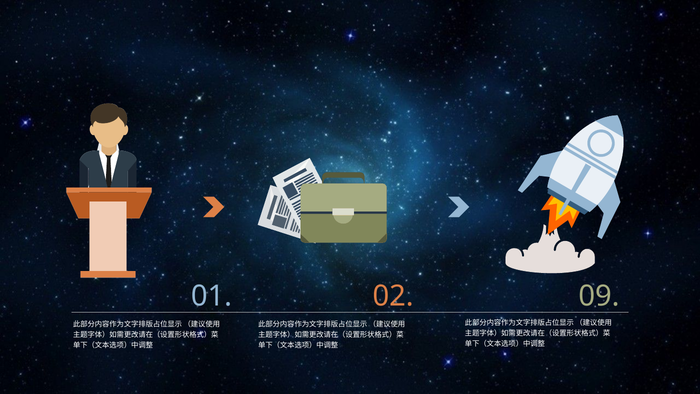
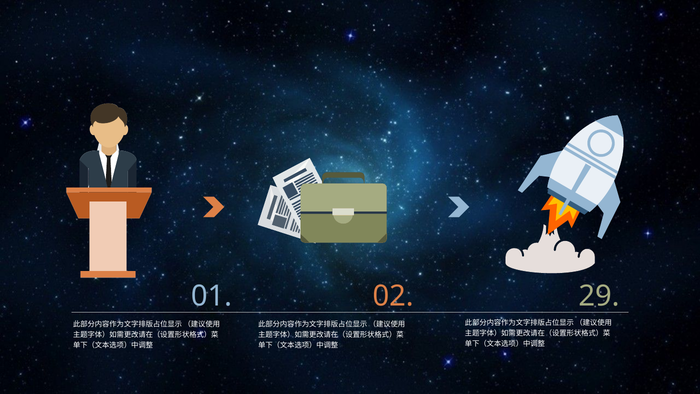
09: 09 -> 29
